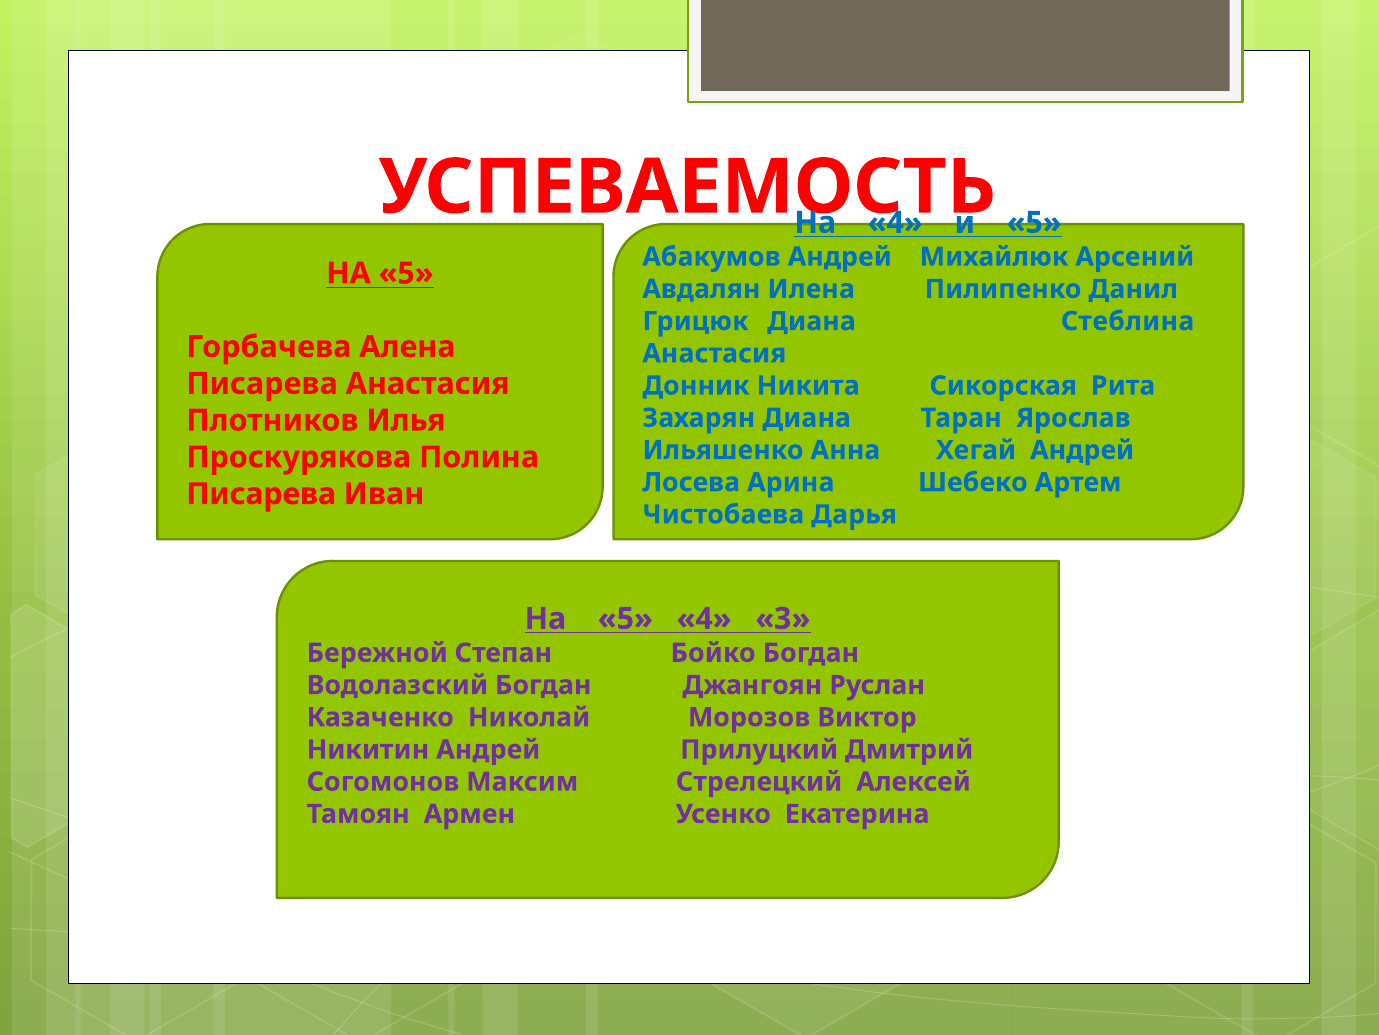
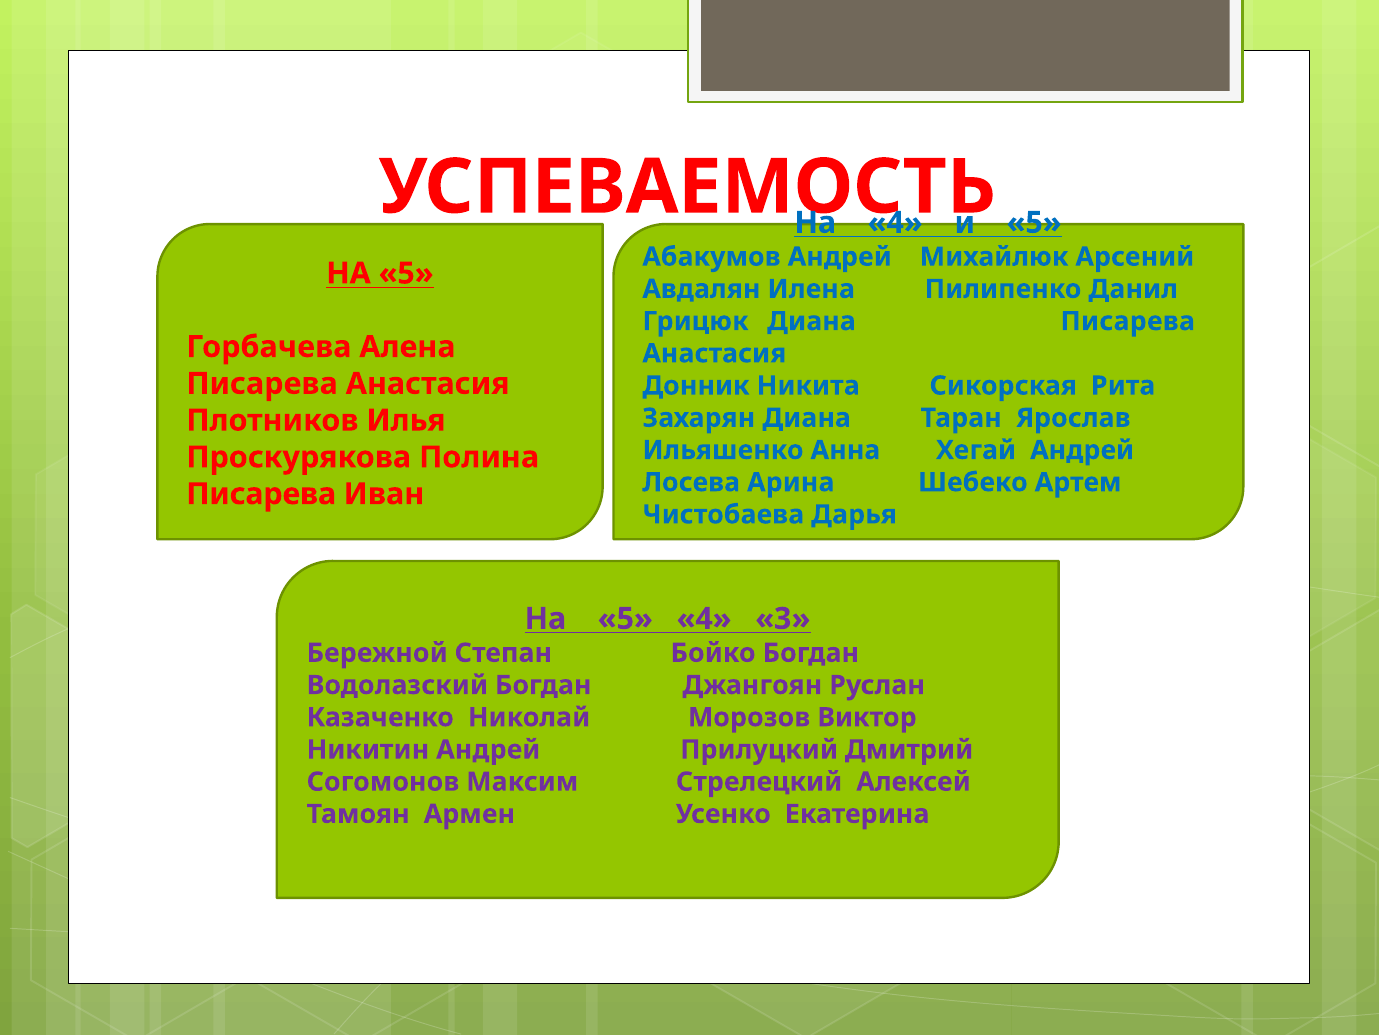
Диана Стеблина: Стеблина -> Писарева
